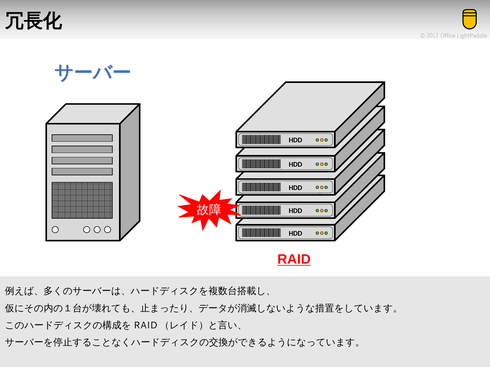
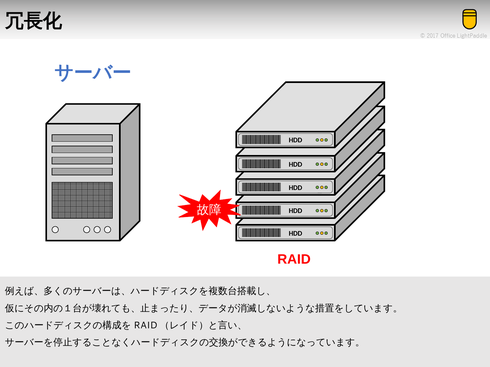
RAID underline: present -> none
